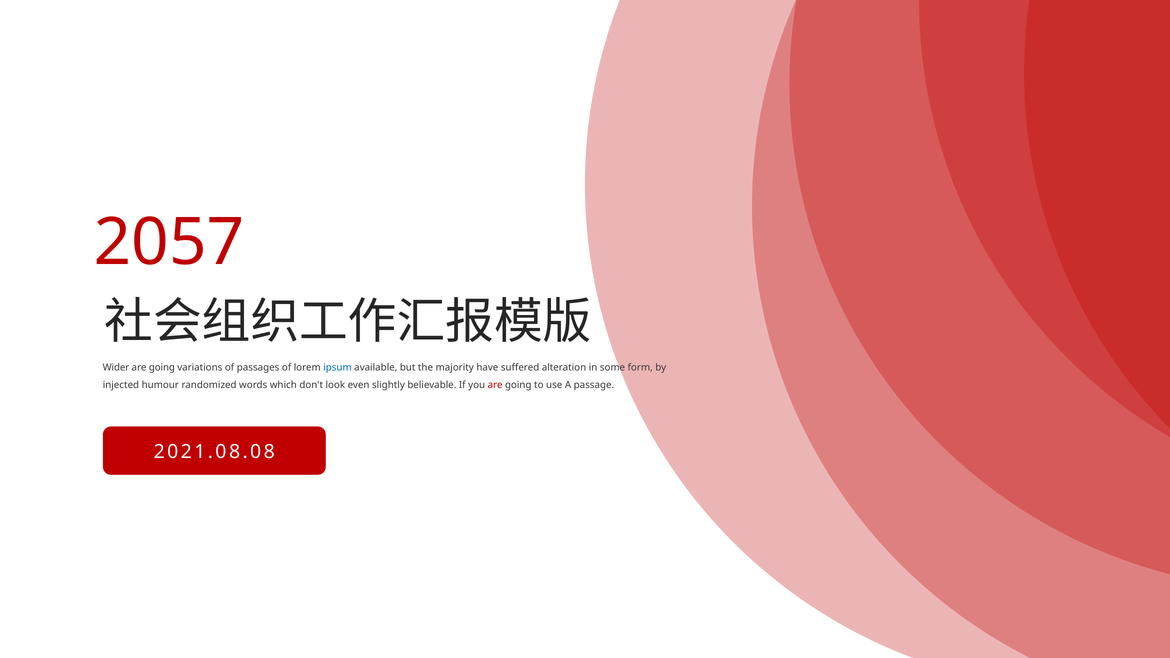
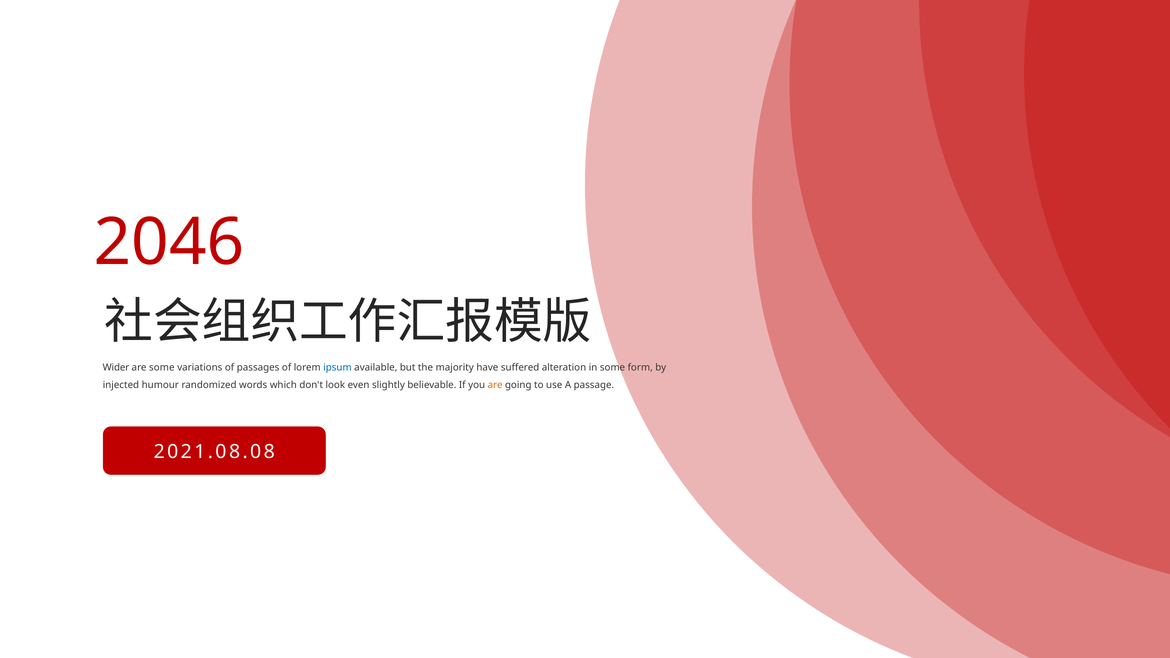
2057: 2057 -> 2046
going at (162, 367): going -> some
are at (495, 385) colour: red -> orange
